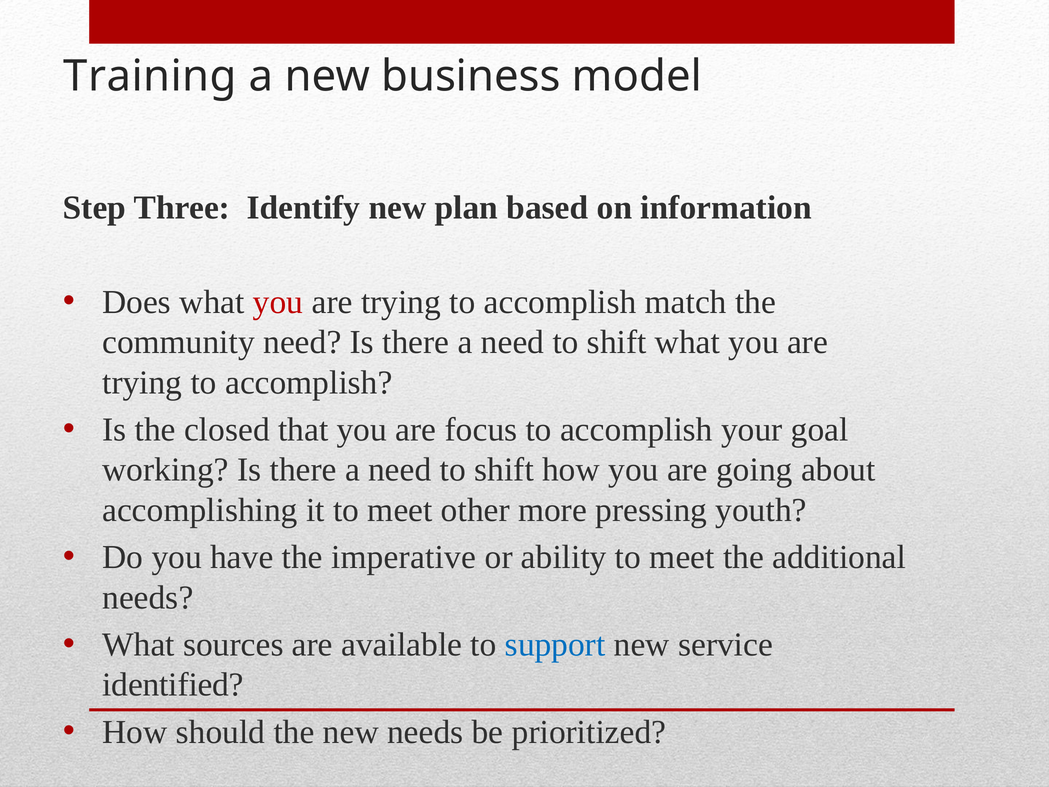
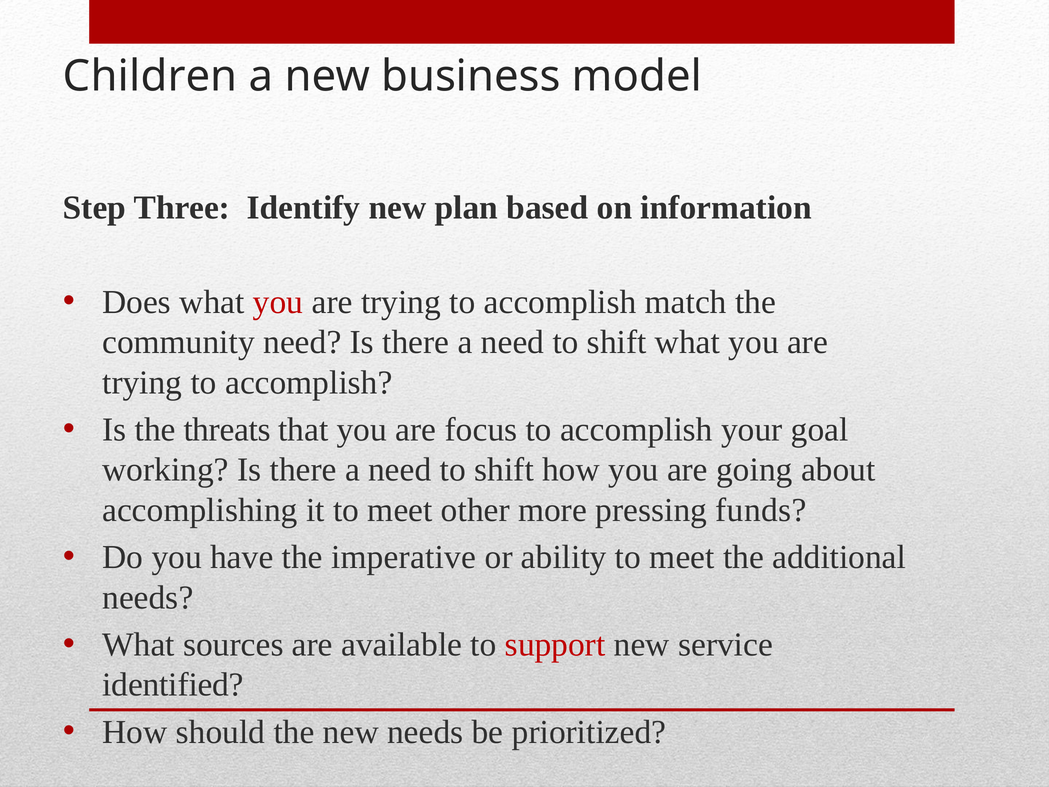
Training: Training -> Children
closed: closed -> threats
youth: youth -> funds
support colour: blue -> red
